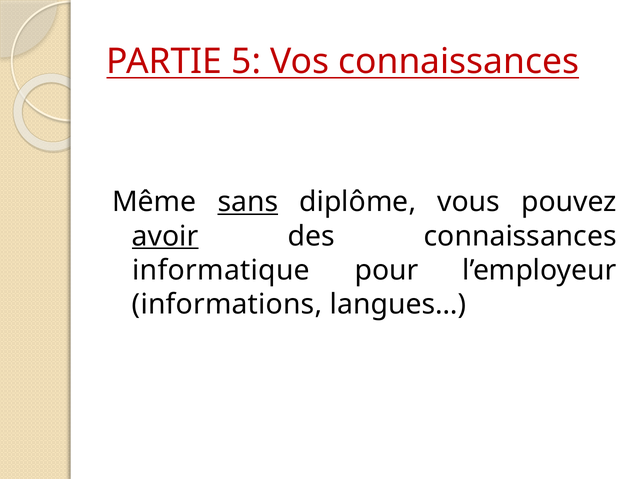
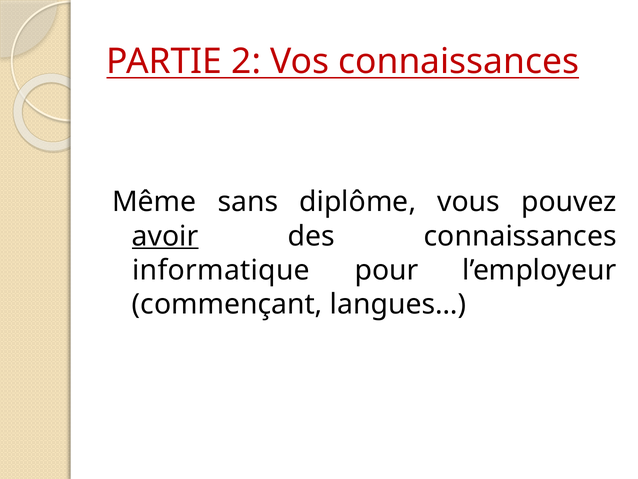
5: 5 -> 2
sans underline: present -> none
informations: informations -> commençant
